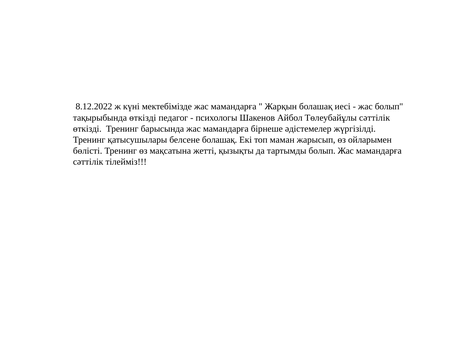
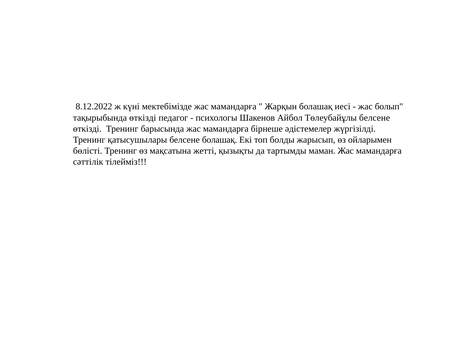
Төлеубайұлы сәттілік: сәттілік -> белсене
маман: маман -> болды
тартымды болып: болып -> маман
